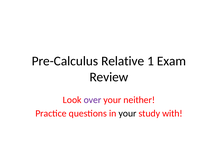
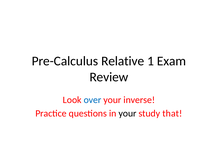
over colour: purple -> blue
neither: neither -> inverse
with: with -> that
